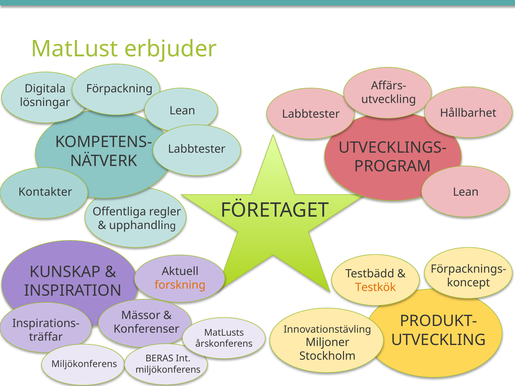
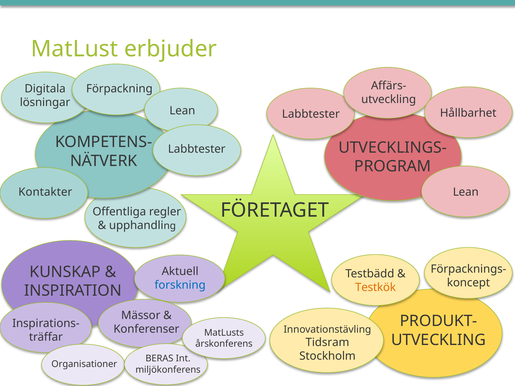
forskning colour: orange -> blue
Miljoner: Miljoner -> Tidsram
Miljökonferens at (84, 364): Miljökonferens -> Organisationer
